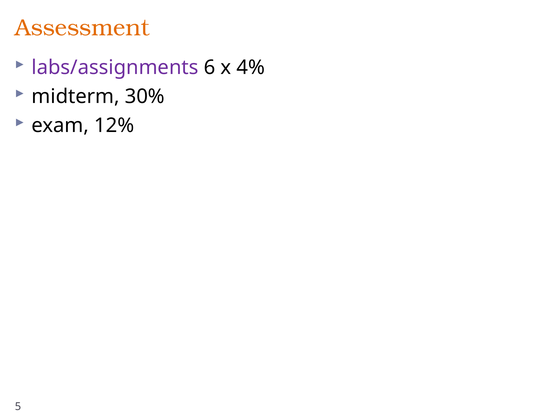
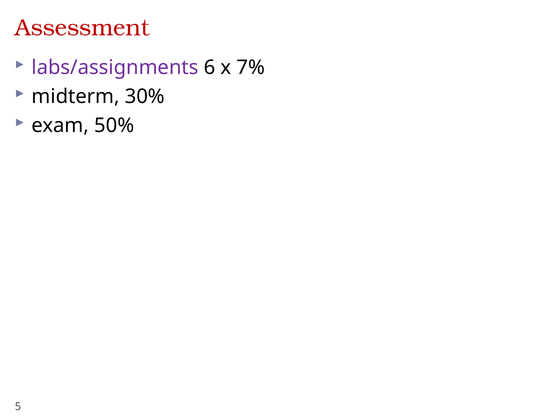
Assessment colour: orange -> red
4%: 4% -> 7%
12%: 12% -> 50%
